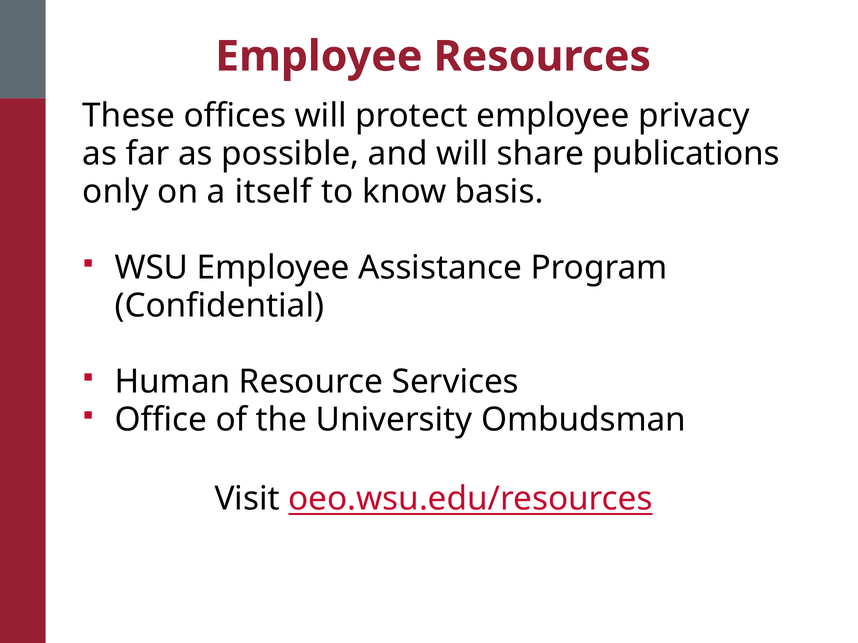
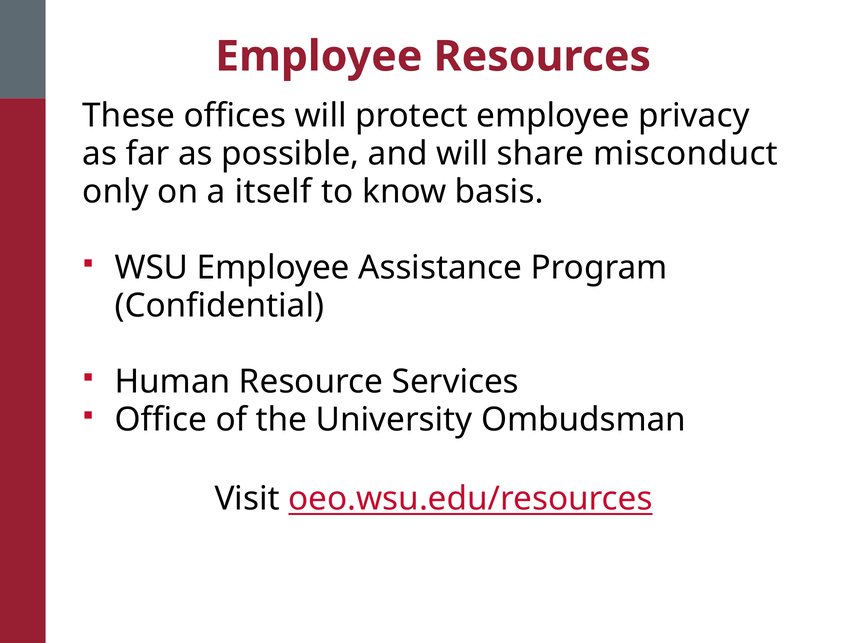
publications: publications -> misconduct
